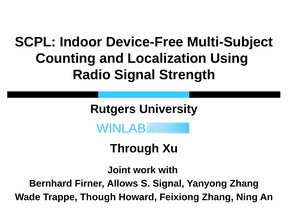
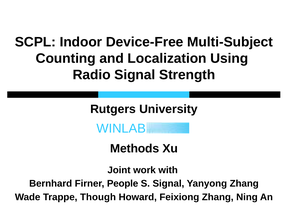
Through: Through -> Methods
Allows: Allows -> People
